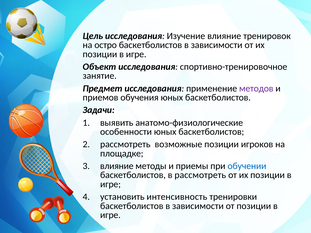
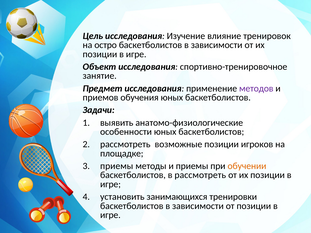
влияние at (117, 166): влияние -> приемы
обучении colour: blue -> orange
интенсивность: интенсивность -> занимающихся
